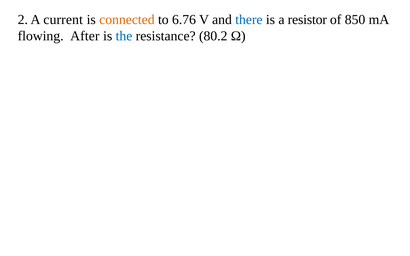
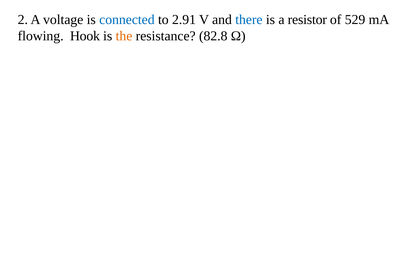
current: current -> voltage
connected colour: orange -> blue
6.76: 6.76 -> 2.91
850: 850 -> 529
After: After -> Hook
the colour: blue -> orange
80.2: 80.2 -> 82.8
